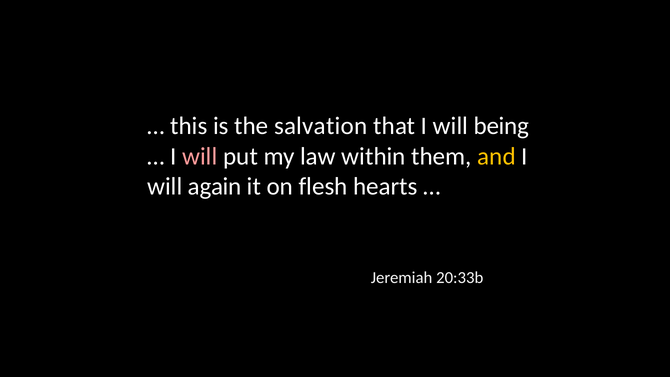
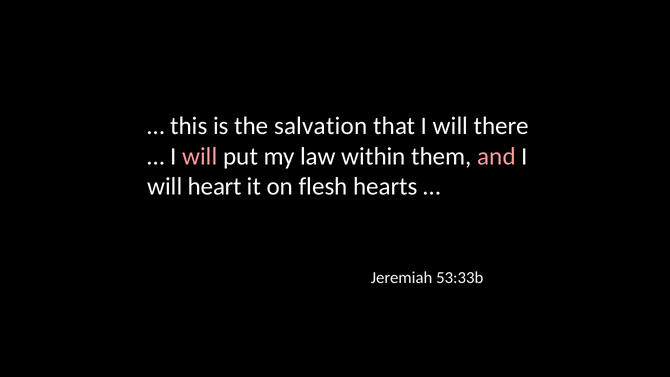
being: being -> there
and colour: yellow -> pink
again: again -> heart
20:33b: 20:33b -> 53:33b
